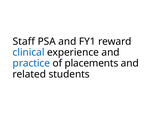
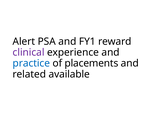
Staff: Staff -> Alert
clinical colour: blue -> purple
students: students -> available
